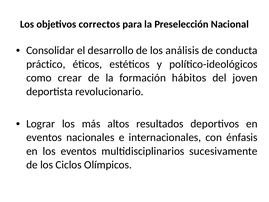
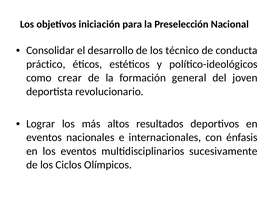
correctos: correctos -> iniciación
análisis: análisis -> técnico
hábitos: hábitos -> general
